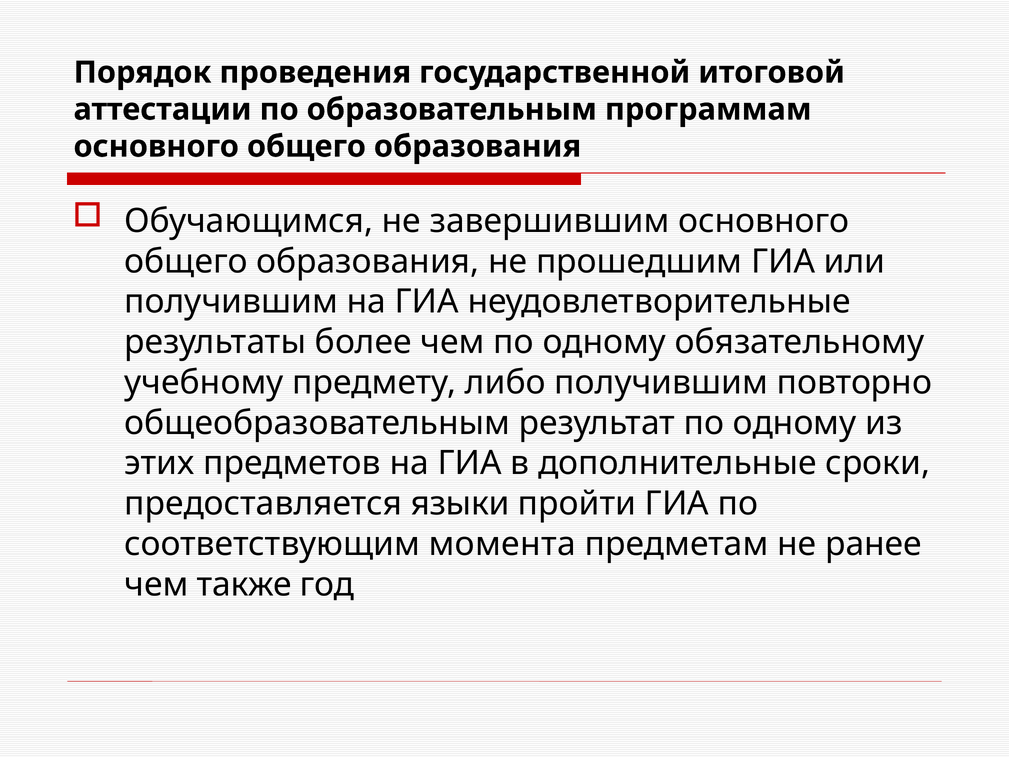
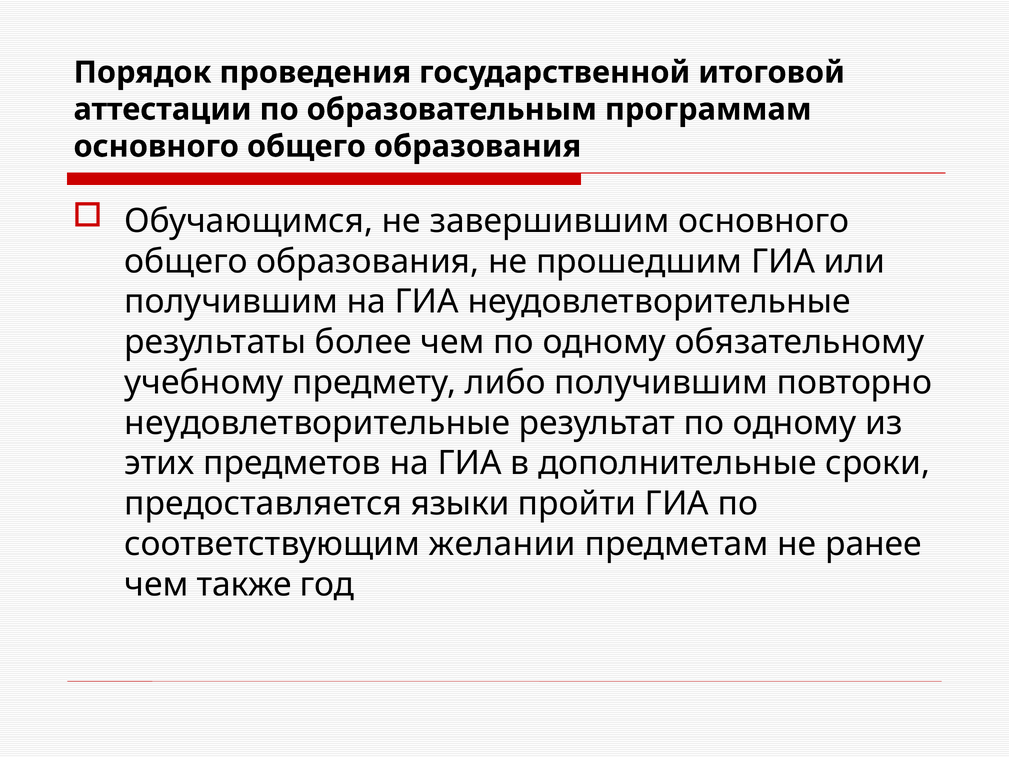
общеобразовательным at (317, 423): общеобразовательным -> неудовлетворительные
момента: момента -> желании
